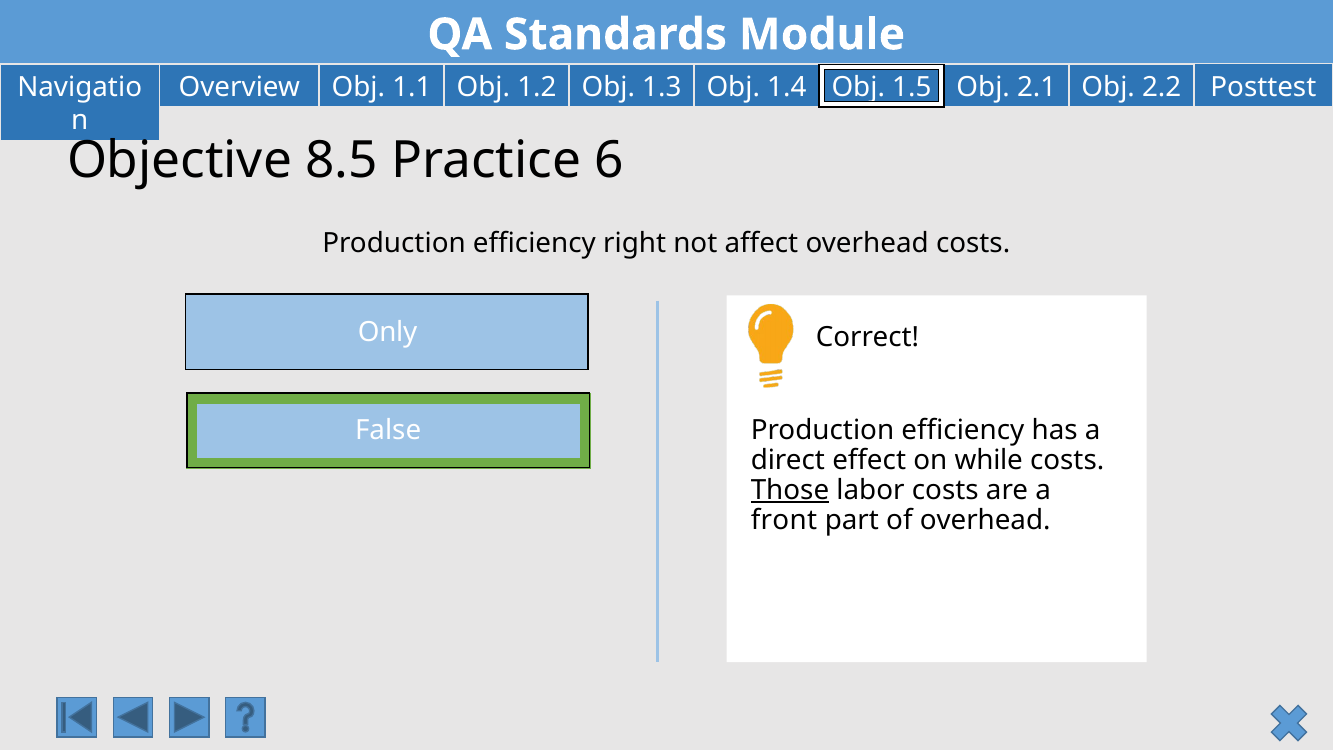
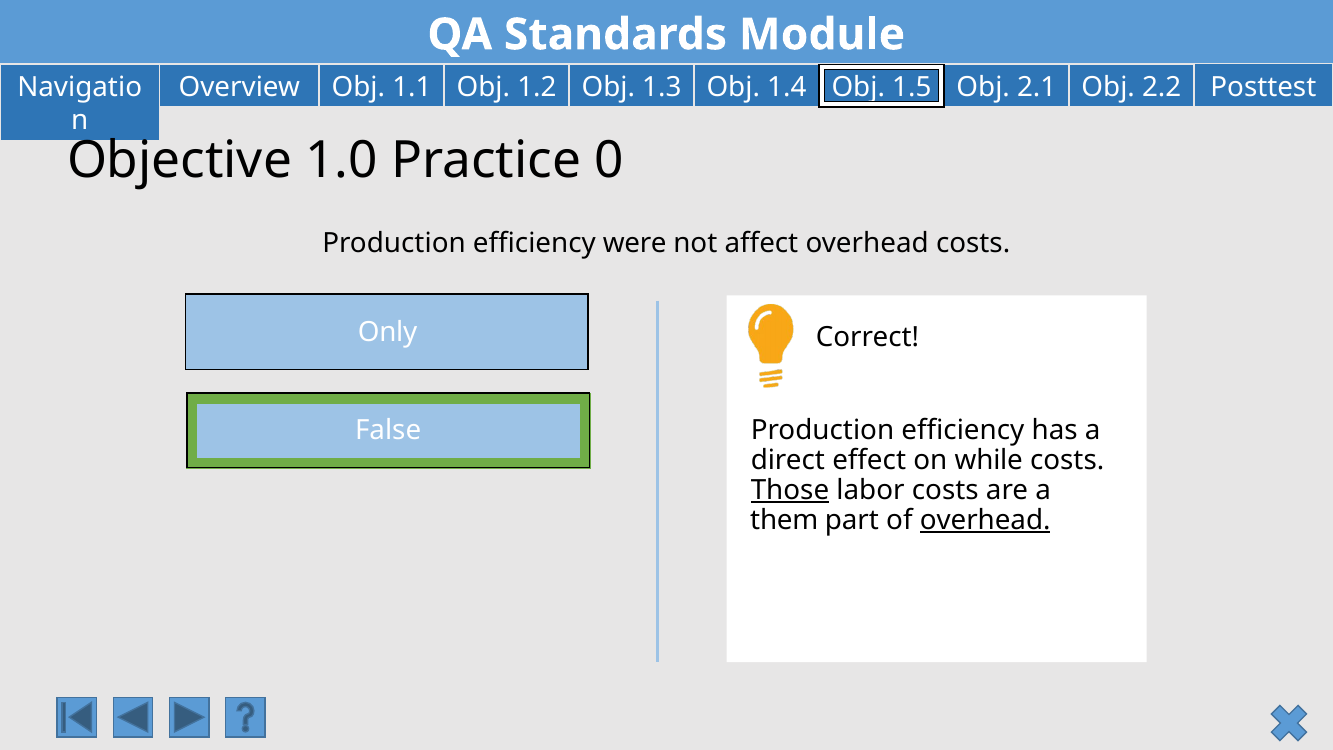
8.5: 8.5 -> 1.0
6: 6 -> 0
right: right -> were
front: front -> them
overhead at (985, 520) underline: none -> present
